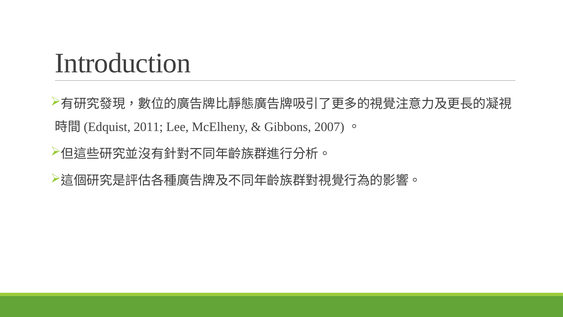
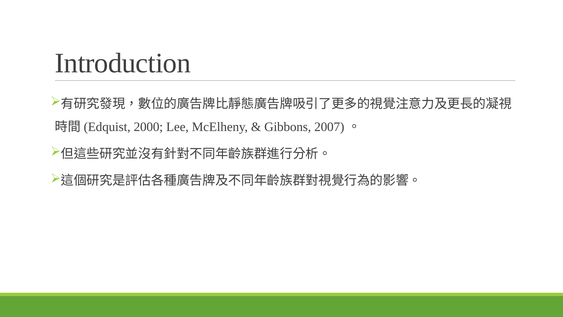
2011: 2011 -> 2000
